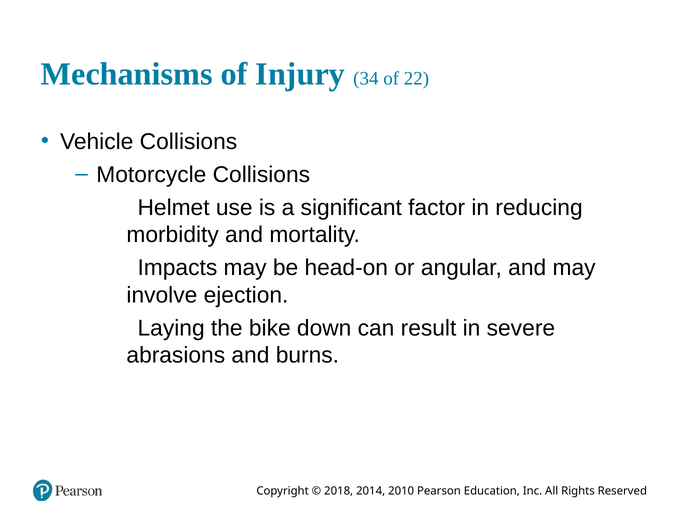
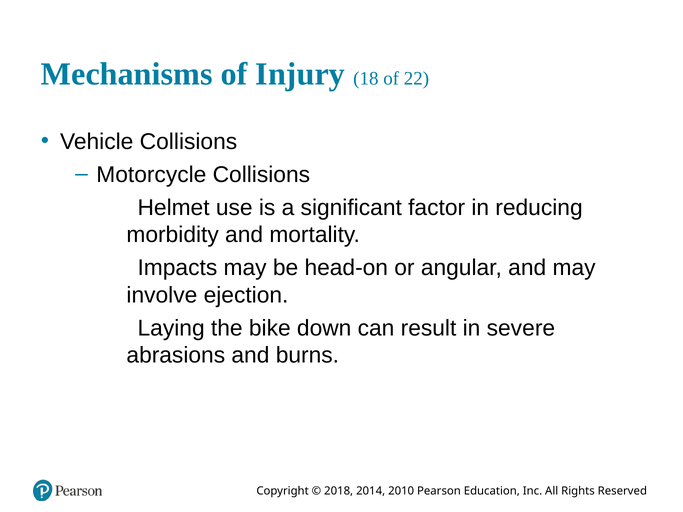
34: 34 -> 18
